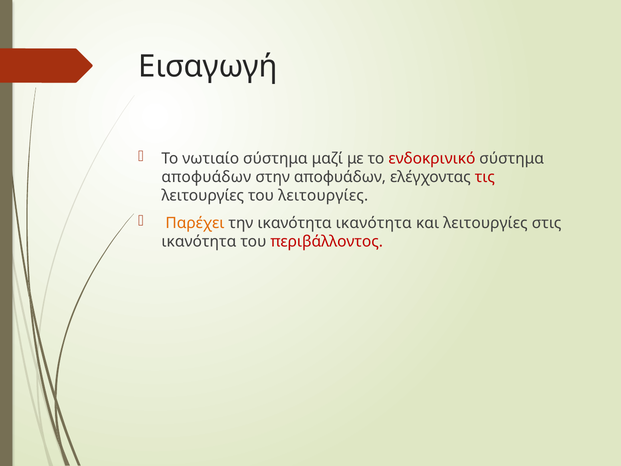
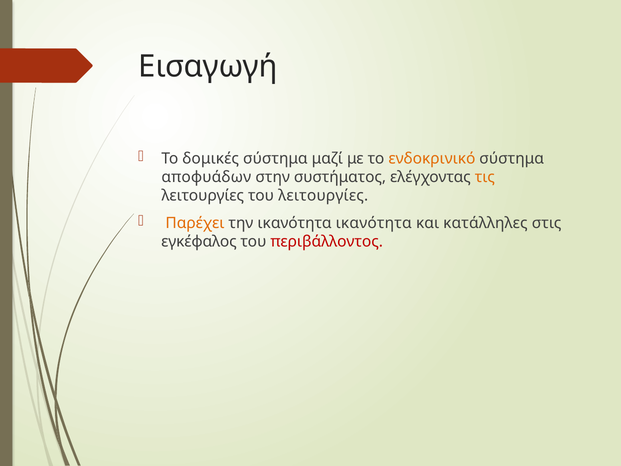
νωτιαίο: νωτιαίο -> δομικές
ενδοκρινικό colour: red -> orange
στην αποφυάδων: αποφυάδων -> συστήματος
τις colour: red -> orange
και λειτουργίες: λειτουργίες -> κατάλληλες
ικανότητα at (199, 242): ικανότητα -> εγκέφαλος
